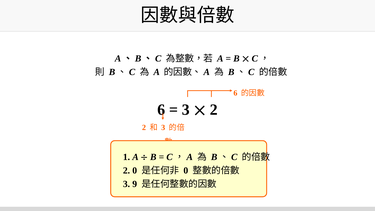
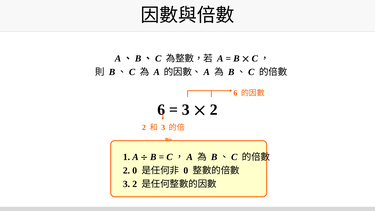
3 9: 9 -> 2
